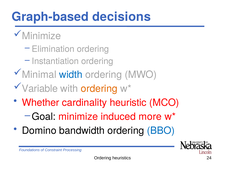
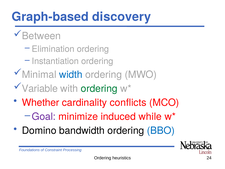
decisions: decisions -> discovery
Minimize at (41, 36): Minimize -> Between
ordering at (99, 88) colour: orange -> green
heuristic: heuristic -> conflicts
Goal colour: black -> purple
more: more -> while
